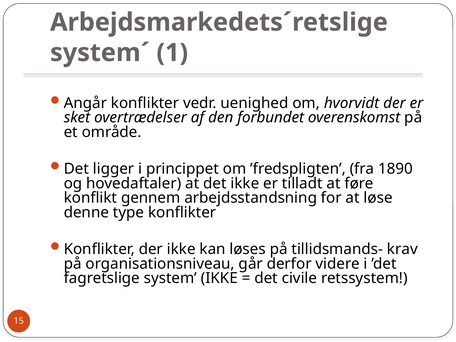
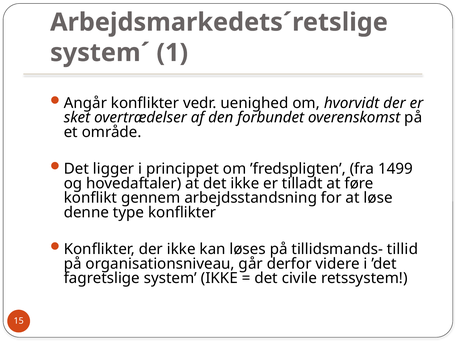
1890: 1890 -> 1499
krav: krav -> tillid
